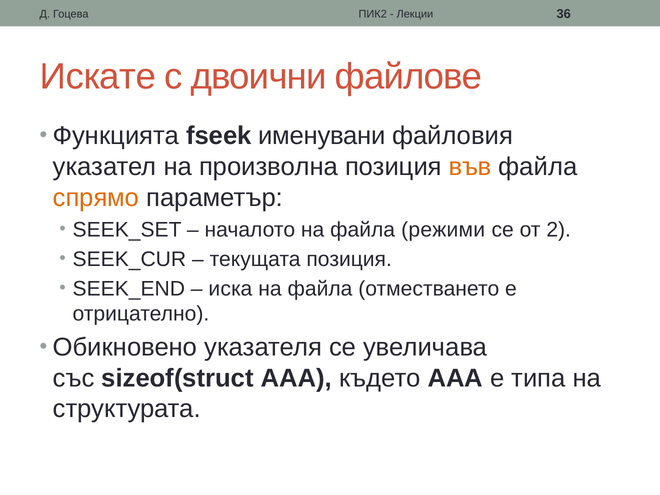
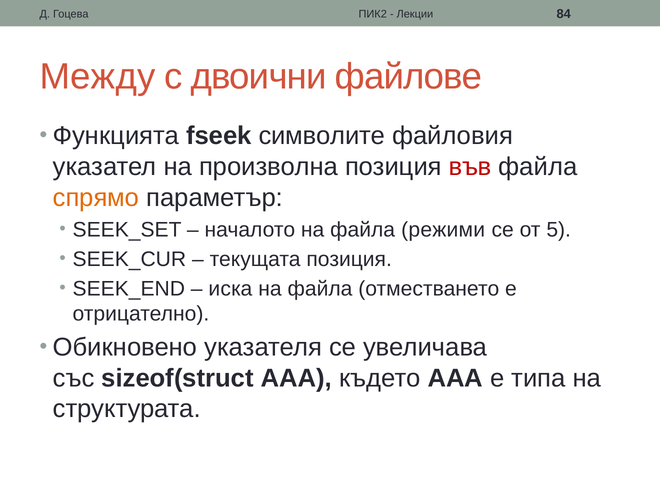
36: 36 -> 84
Искате: Искате -> Между
именувани: именувани -> символите
във colour: orange -> red
2: 2 -> 5
